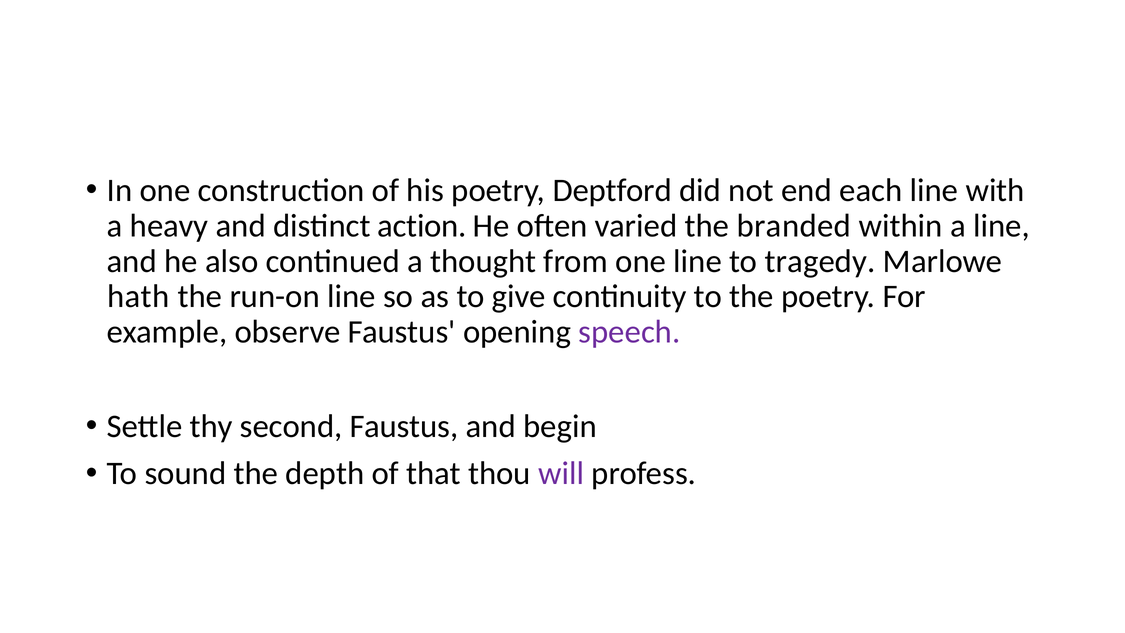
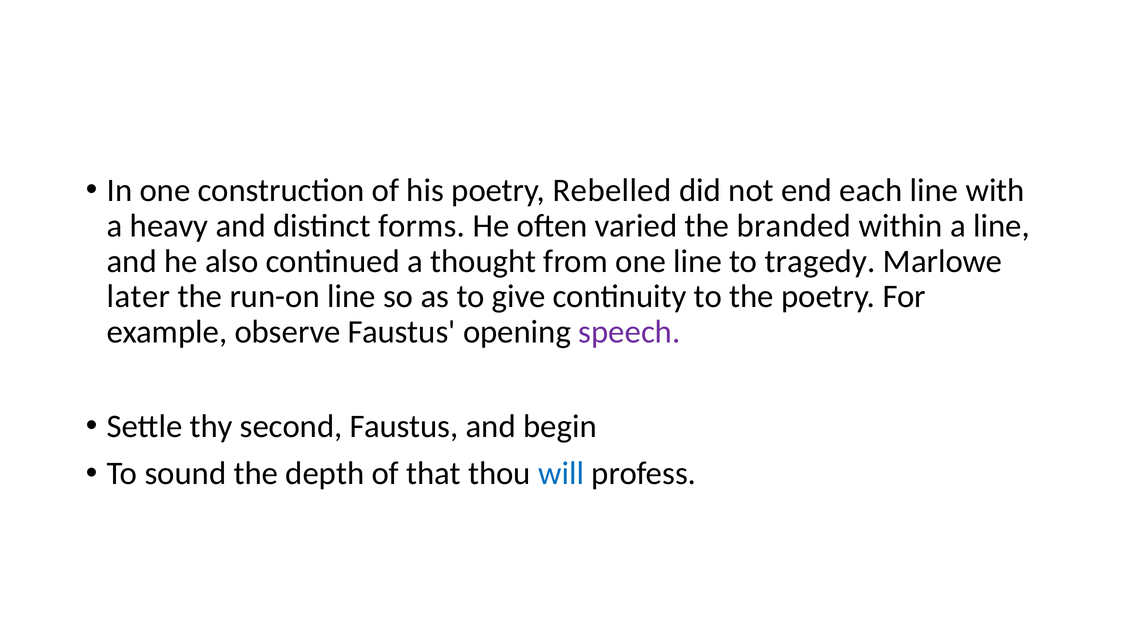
Deptford: Deptford -> Rebelled
action: action -> forms
hath: hath -> later
will colour: purple -> blue
